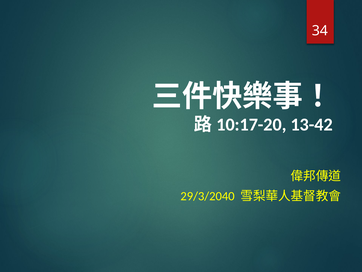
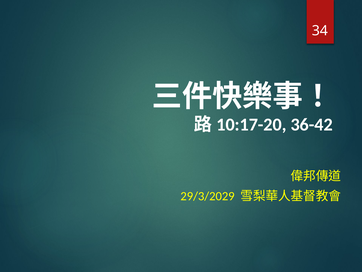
13-42: 13-42 -> 36-42
29/3/2040: 29/3/2040 -> 29/3/2029
